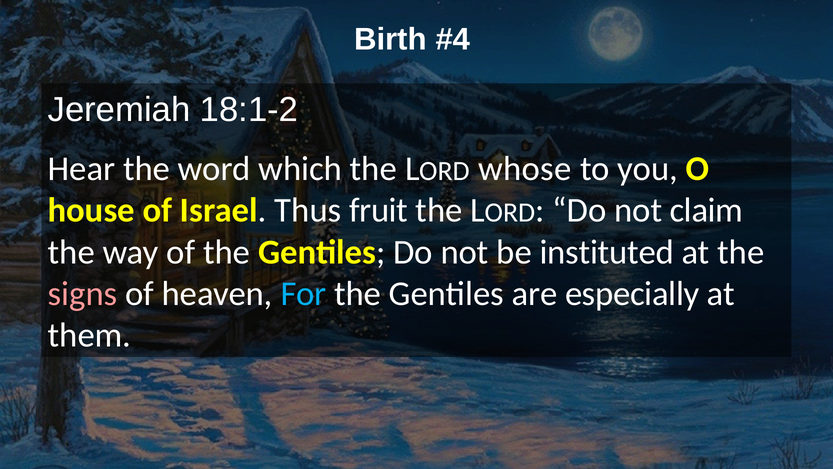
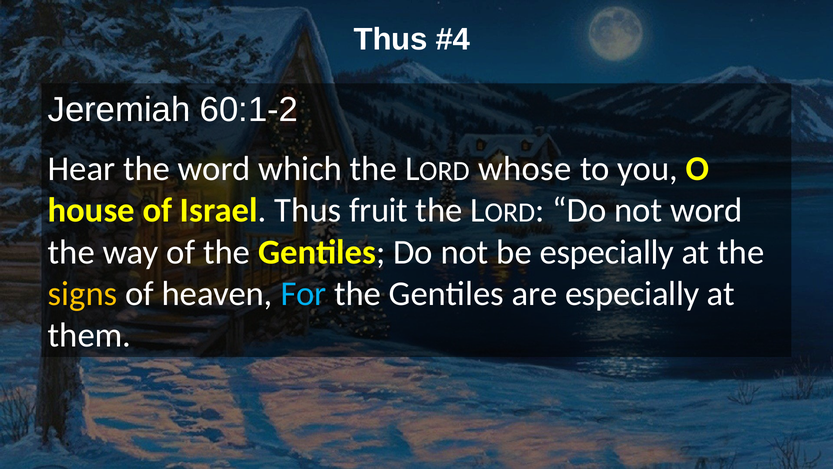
Birth at (390, 40): Birth -> Thus
18:1-2: 18:1-2 -> 60:1-2
not claim: claim -> word
be instituted: instituted -> especially
signs colour: pink -> yellow
